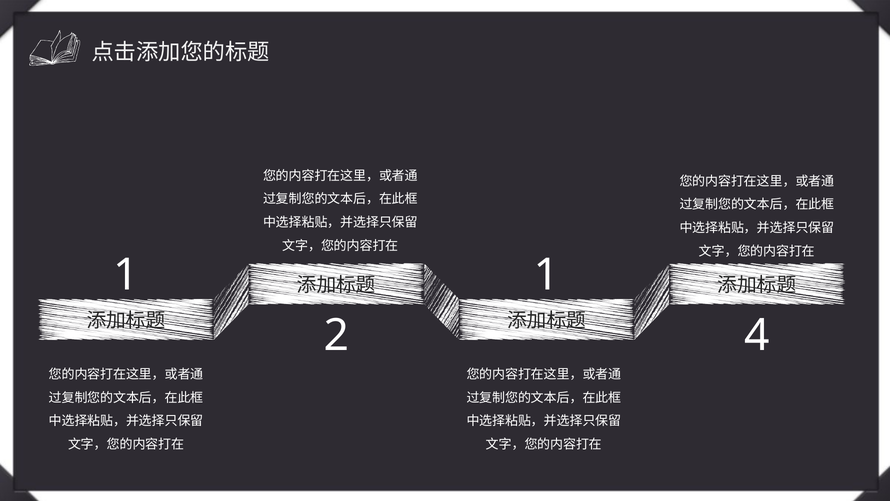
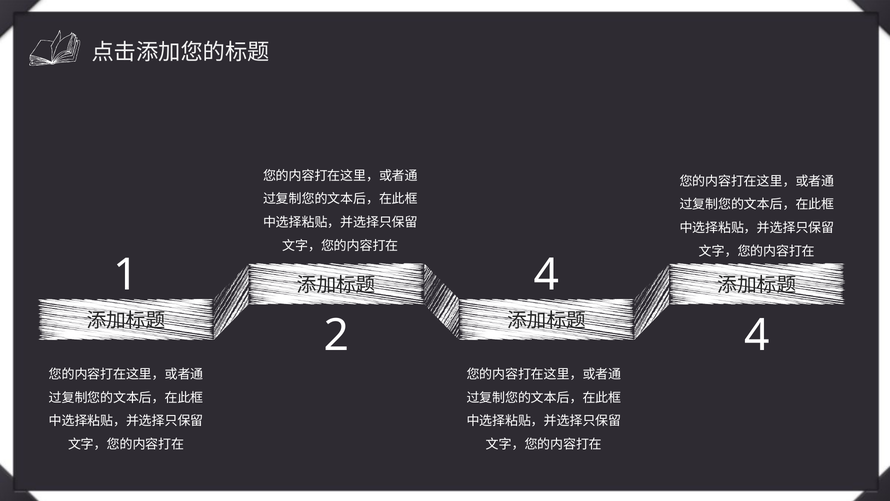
1 1: 1 -> 4
